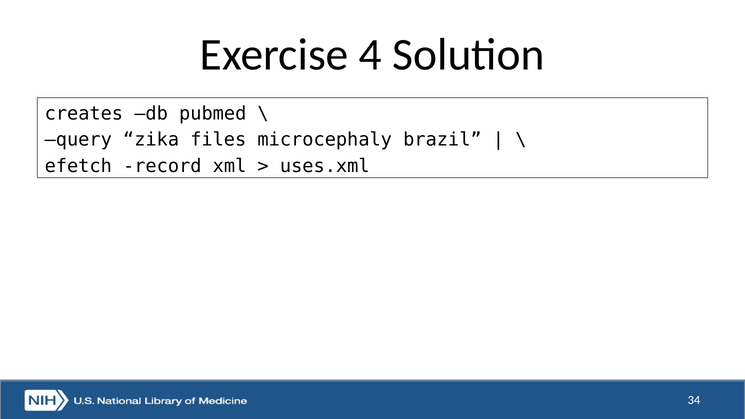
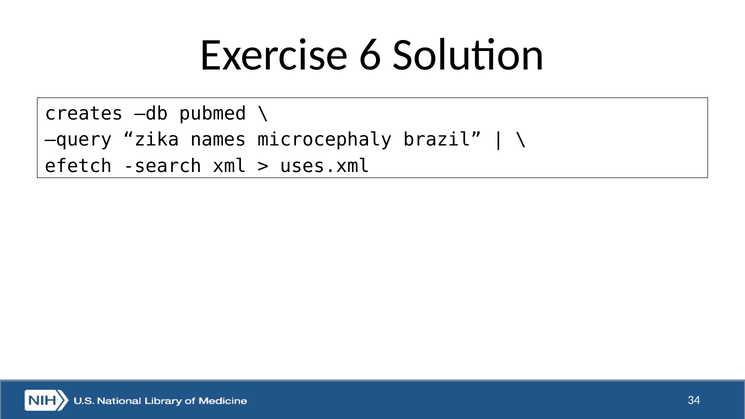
4: 4 -> 6
files: files -> names
record: record -> search
